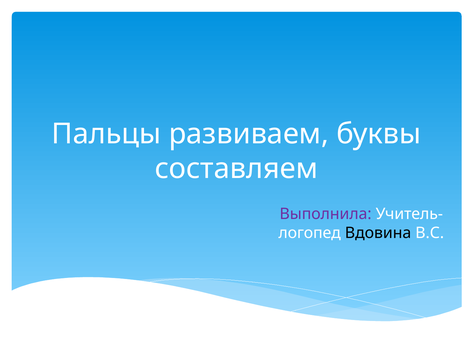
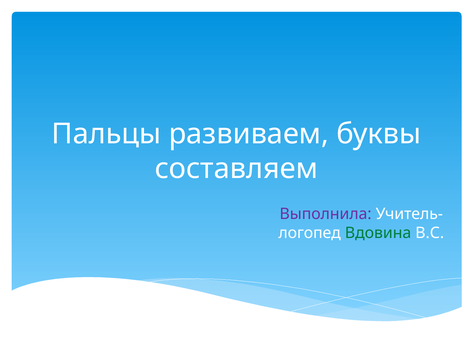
Вдовина colour: black -> green
